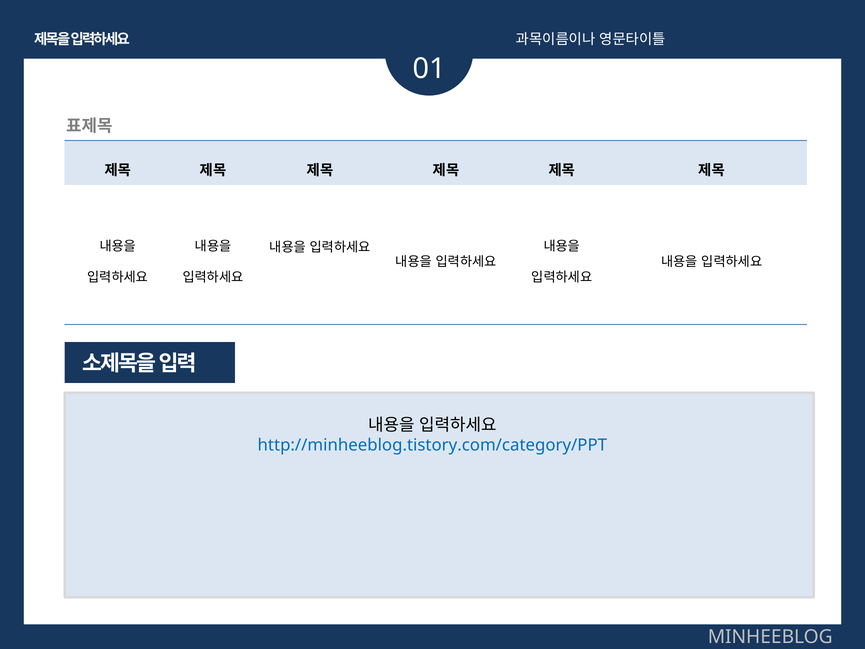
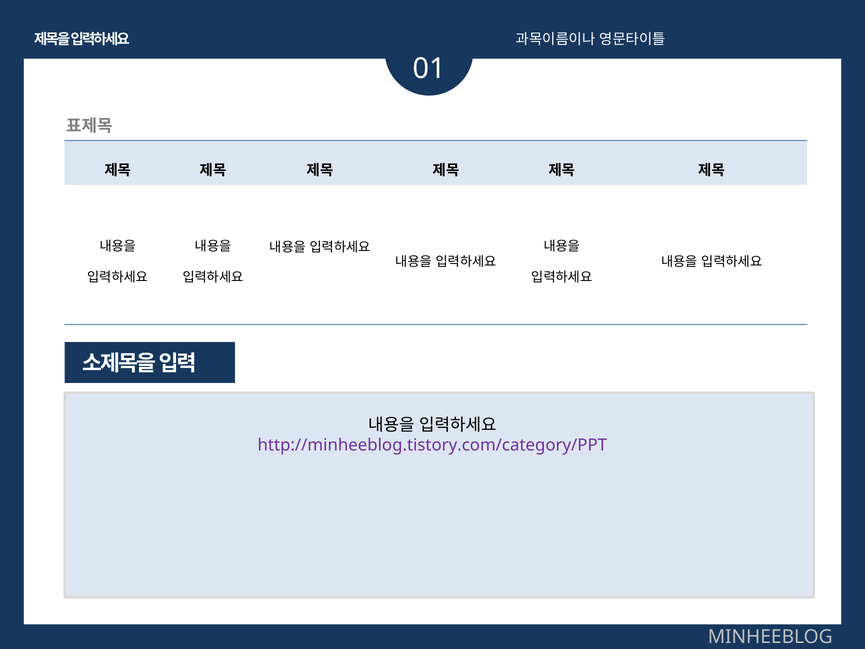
http://minheeblog.tistory.com/category/PPT colour: blue -> purple
